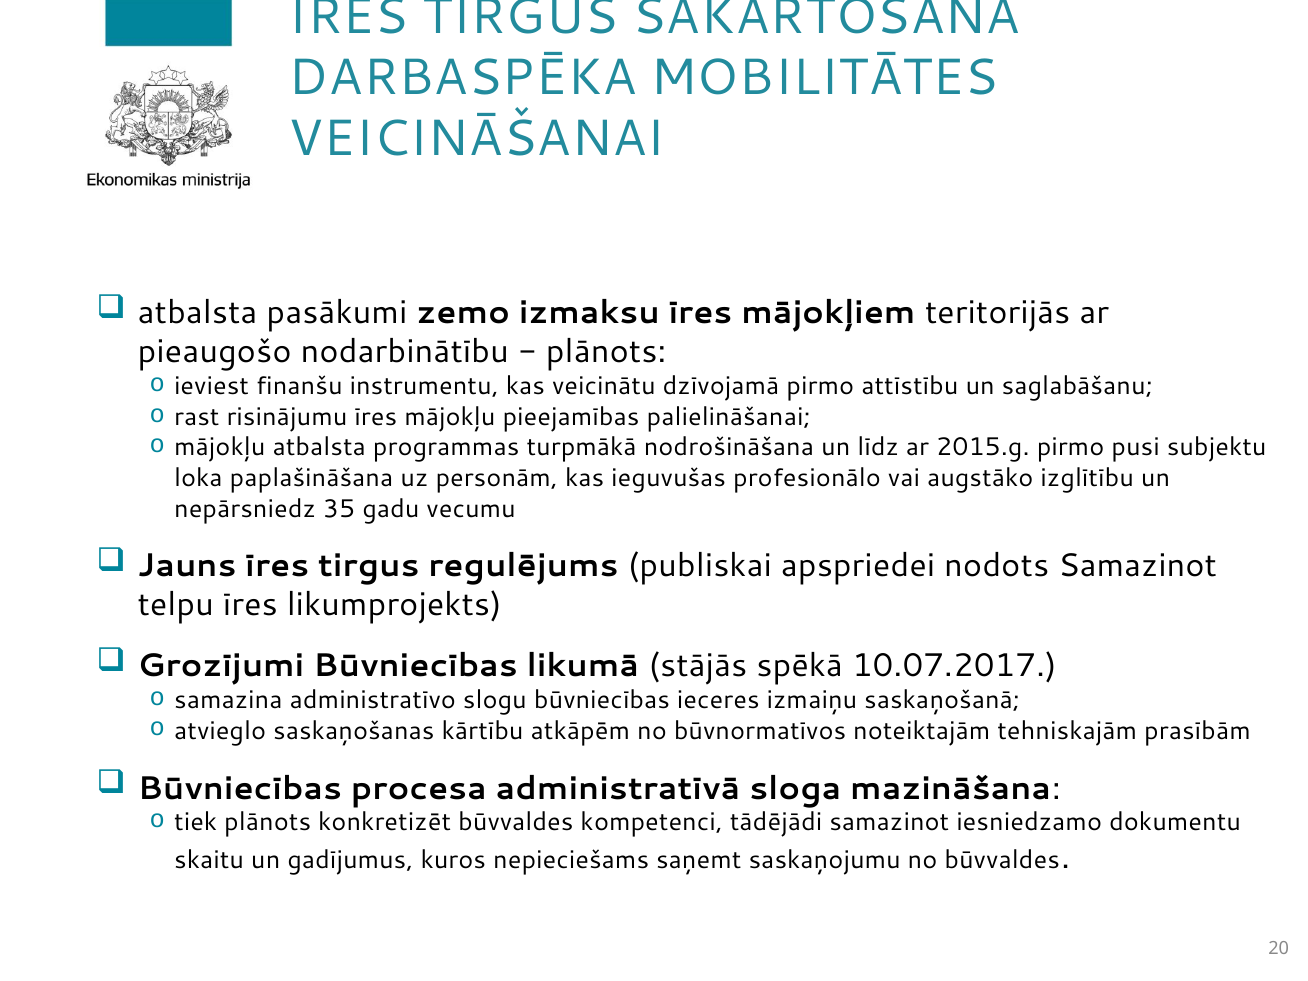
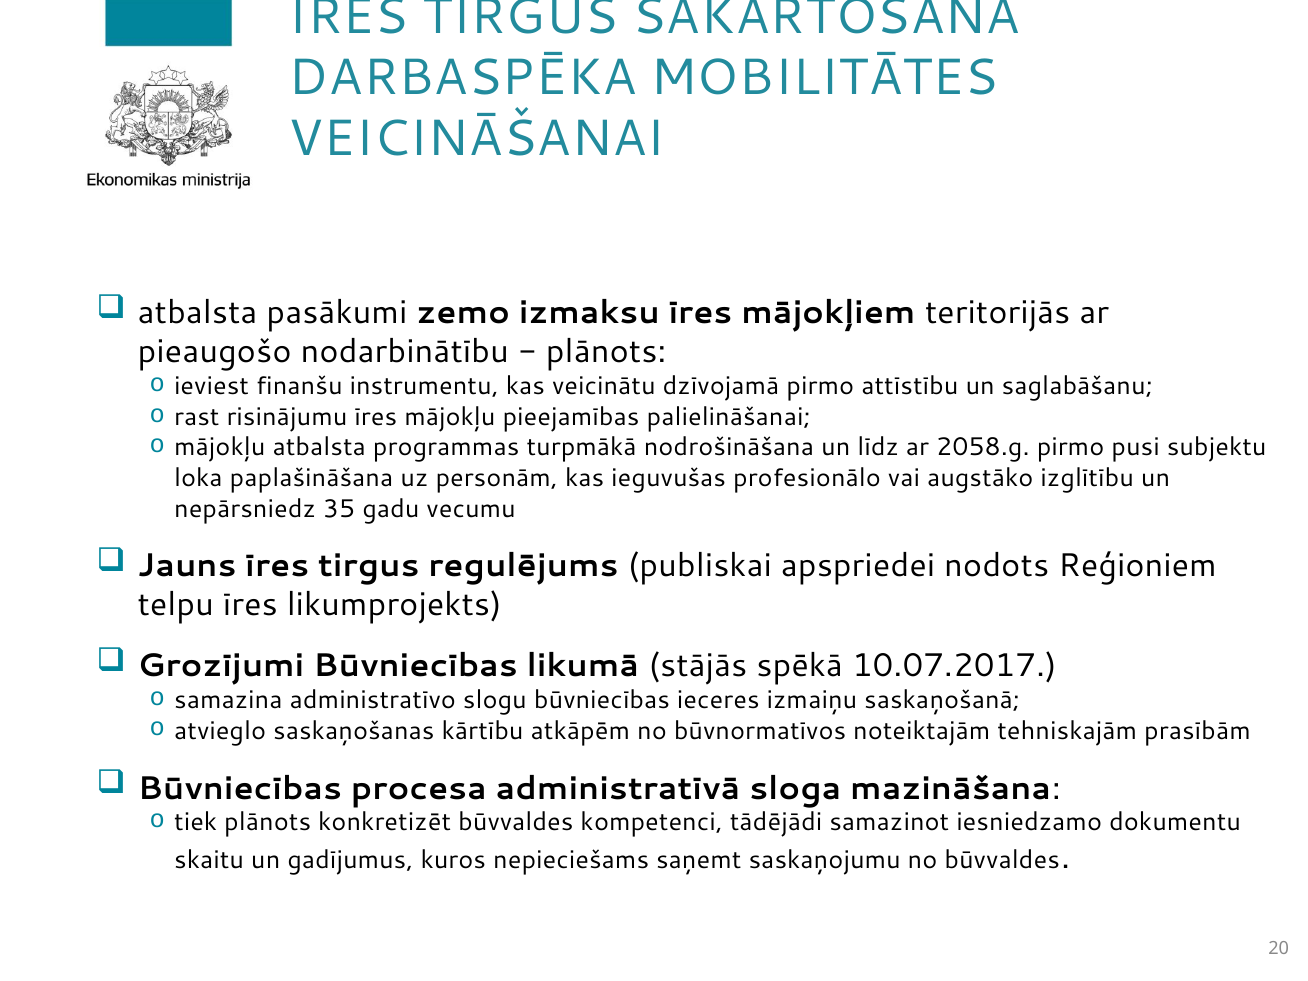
2015.g: 2015.g -> 2058.g
nodots Samazinot: Samazinot -> Reģioniem
